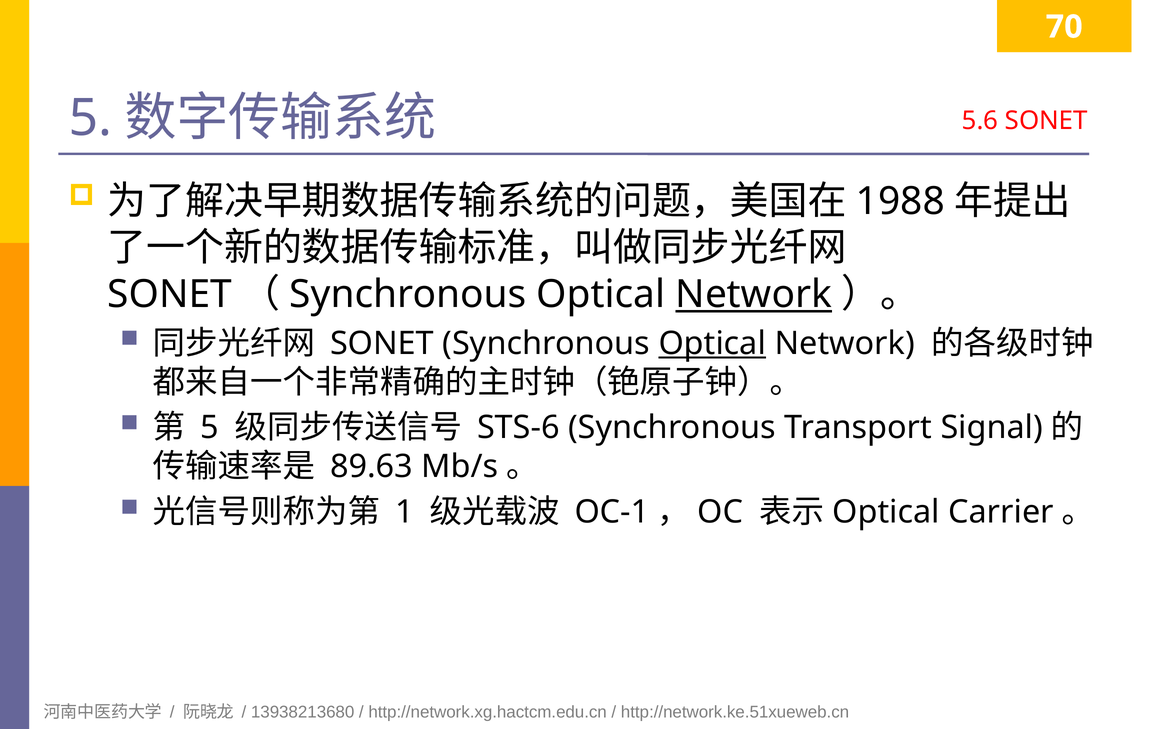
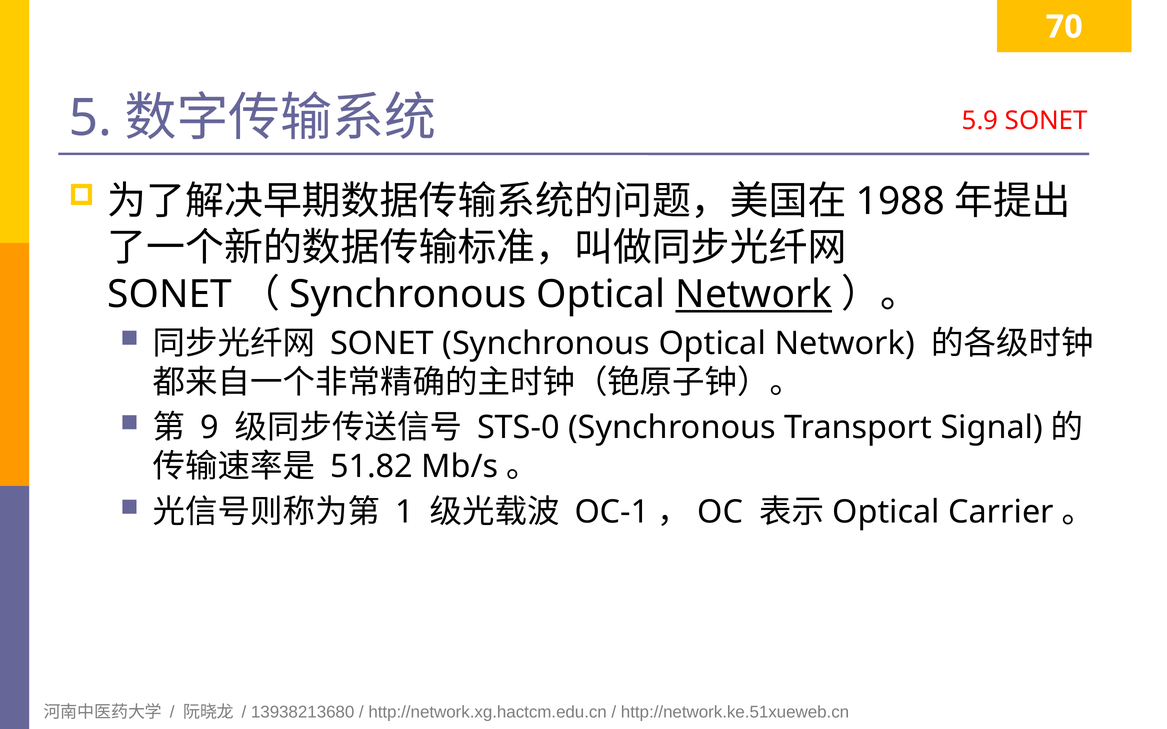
5.6: 5.6 -> 5.9
Optical at (712, 344) underline: present -> none
5 at (209, 428): 5 -> 9
STS-6: STS-6 -> STS-0
89.63: 89.63 -> 51.82
